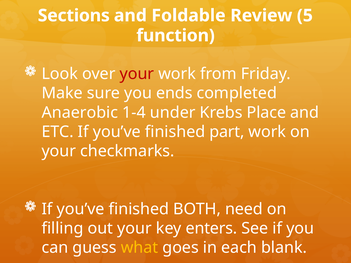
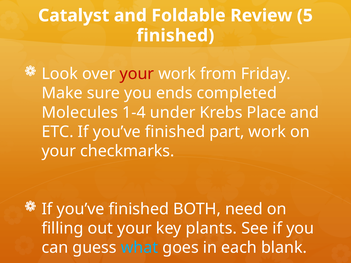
Sections: Sections -> Catalyst
function at (176, 36): function -> finished
Anaerobic: Anaerobic -> Molecules
enters: enters -> plants
what colour: yellow -> light blue
